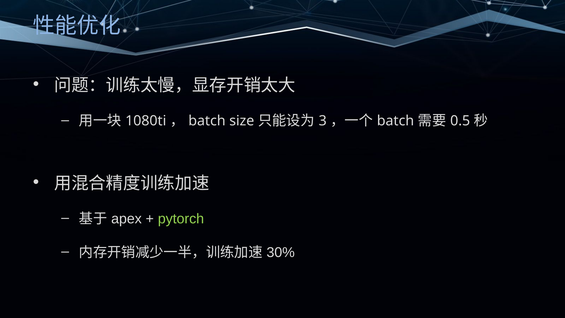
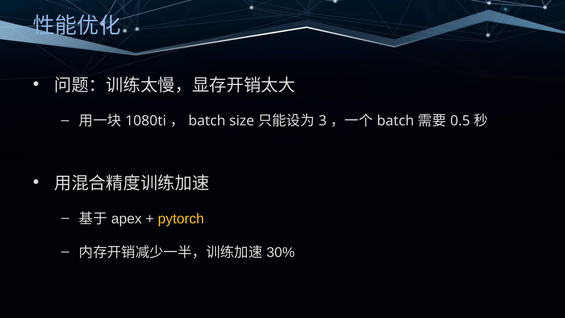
pytorch colour: light green -> yellow
